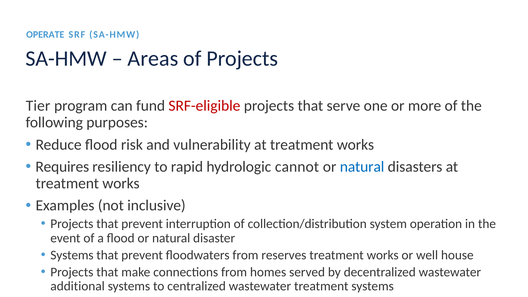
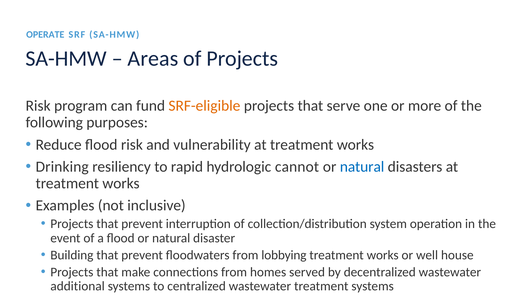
Tier at (38, 106): Tier -> Risk
SRF-eligible colour: red -> orange
Requires: Requires -> Drinking
Systems at (72, 255): Systems -> Building
reserves: reserves -> lobbying
